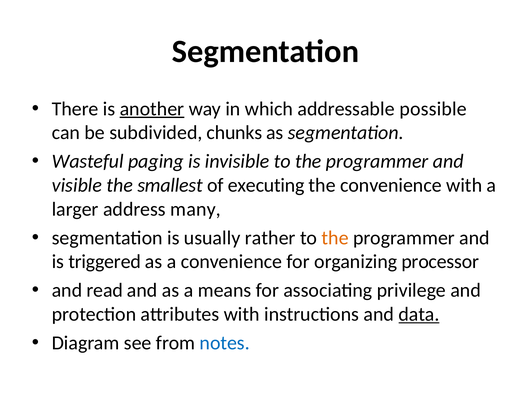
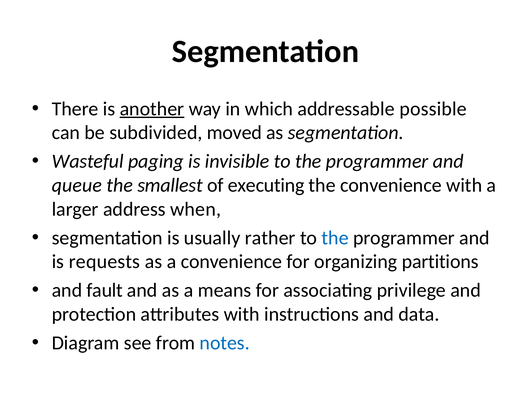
chunks: chunks -> moved
visible: visible -> queue
many: many -> when
the at (335, 238) colour: orange -> blue
triggered: triggered -> requests
processor: processor -> partitions
read: read -> fault
data underline: present -> none
